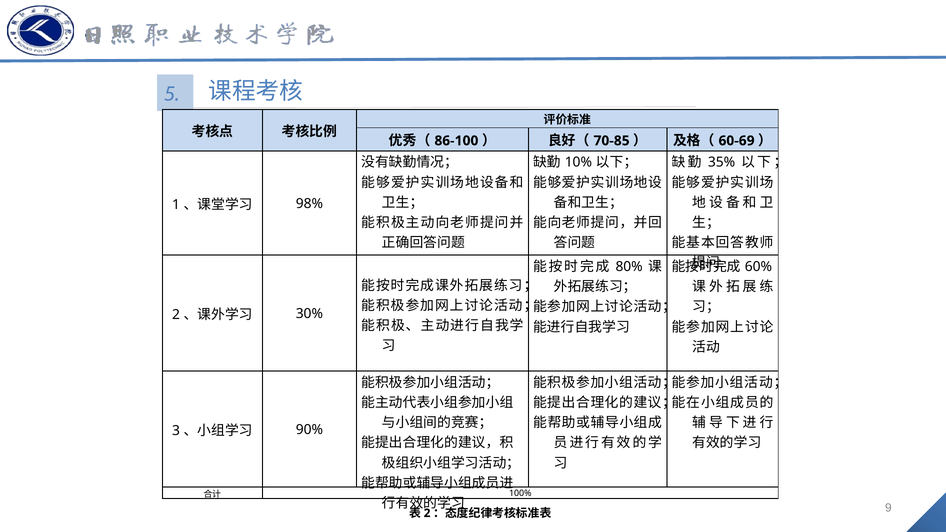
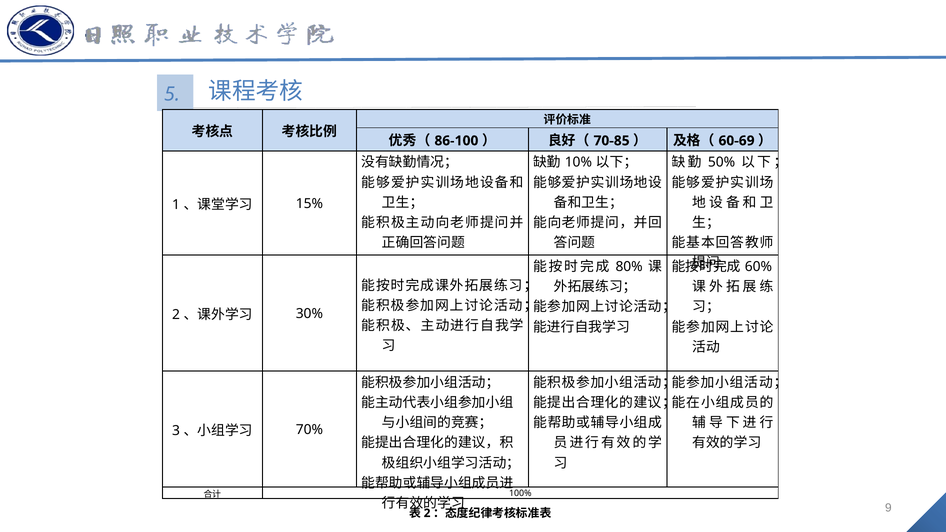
35%: 35% -> 50%
98%: 98% -> 15%
90%: 90% -> 70%
